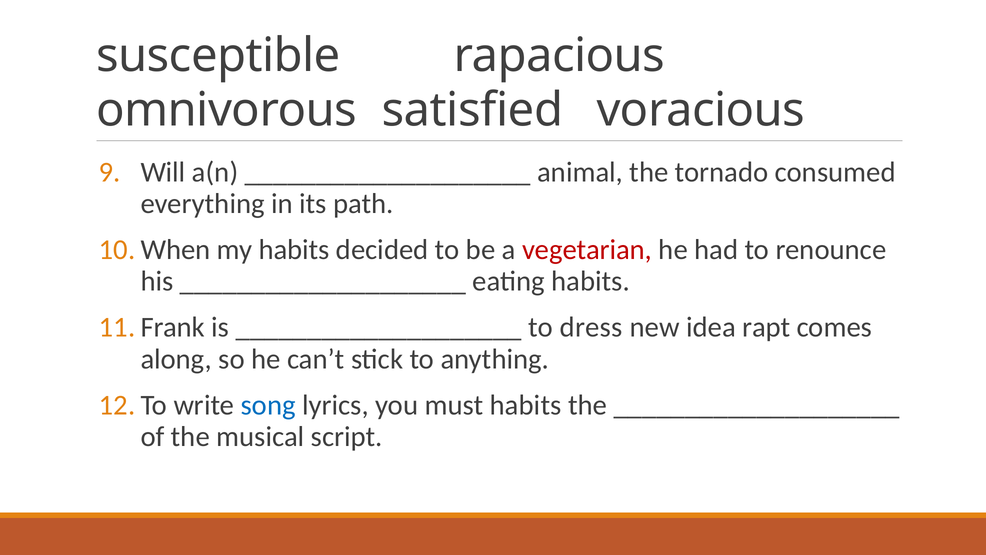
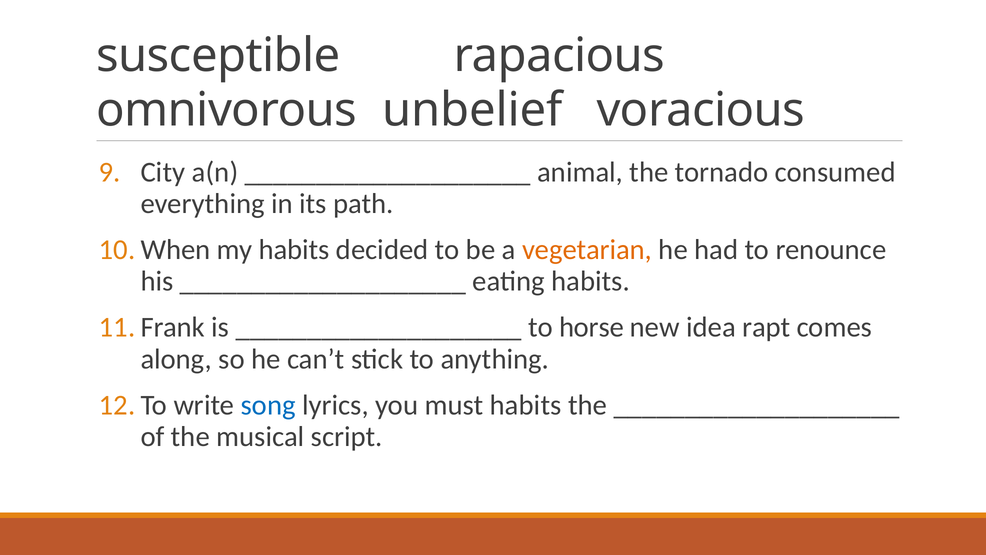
satisfied: satisfied -> unbelief
Will: Will -> City
vegetarian colour: red -> orange
dress: dress -> horse
